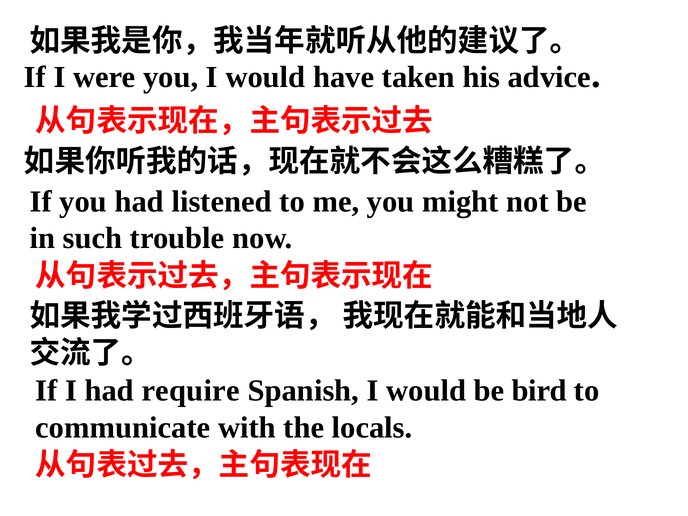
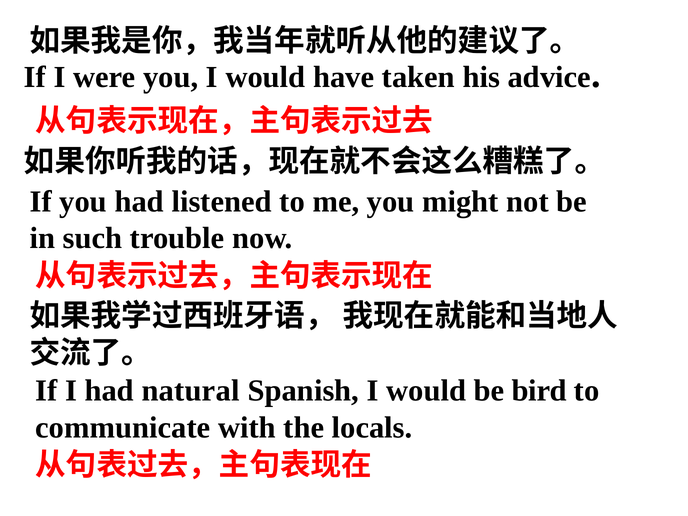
require: require -> natural
